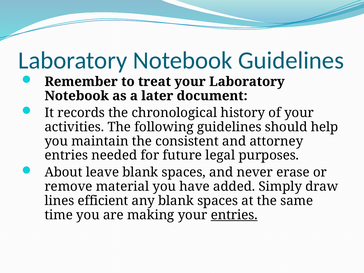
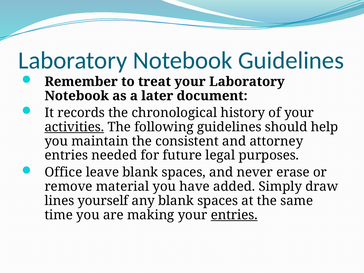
activities underline: none -> present
About: About -> Office
efficient: efficient -> yourself
